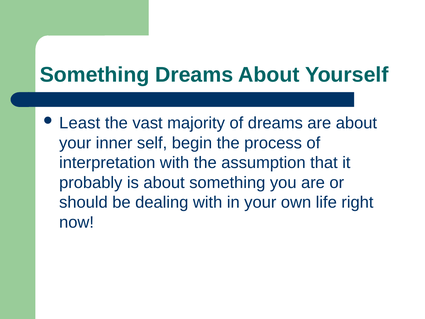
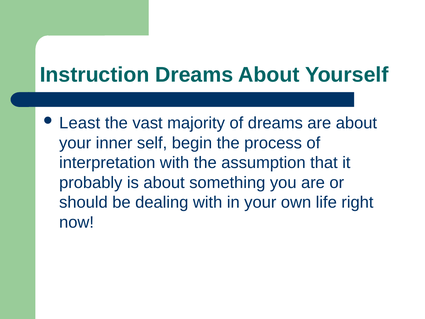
Something at (95, 75): Something -> Instruction
